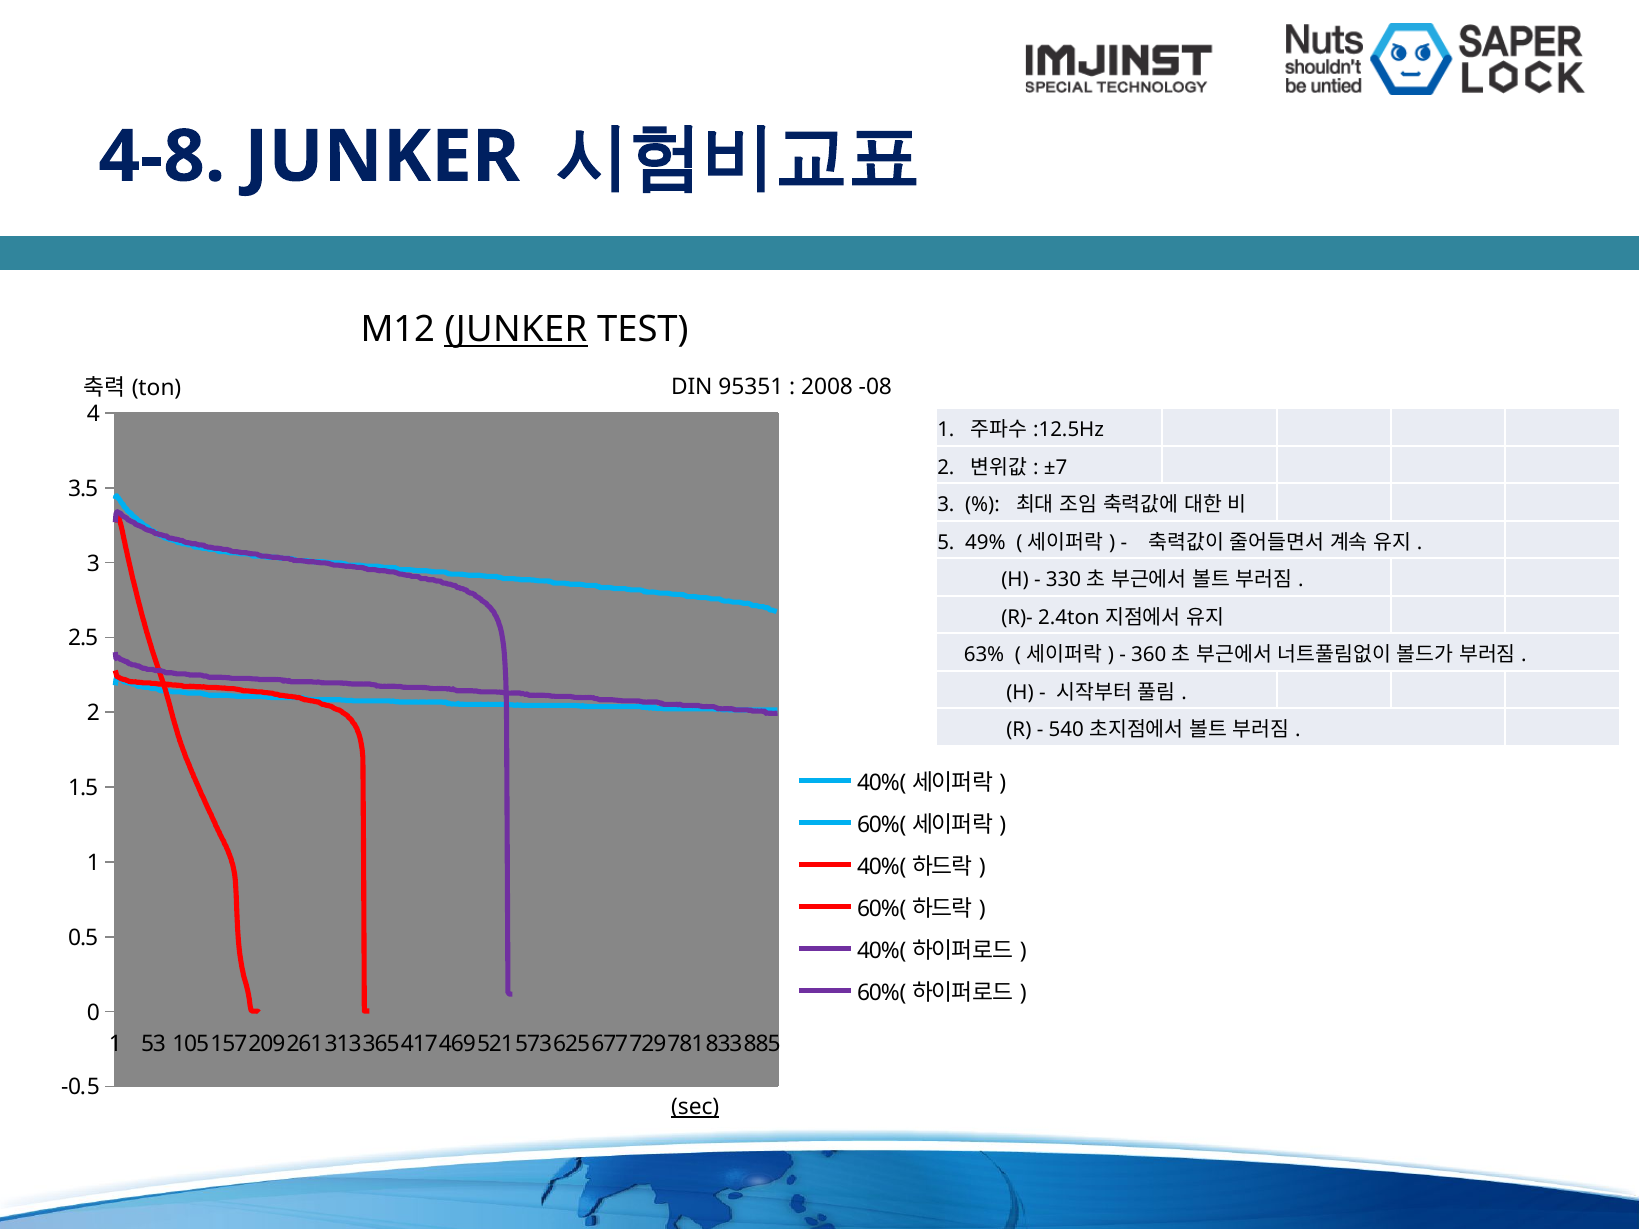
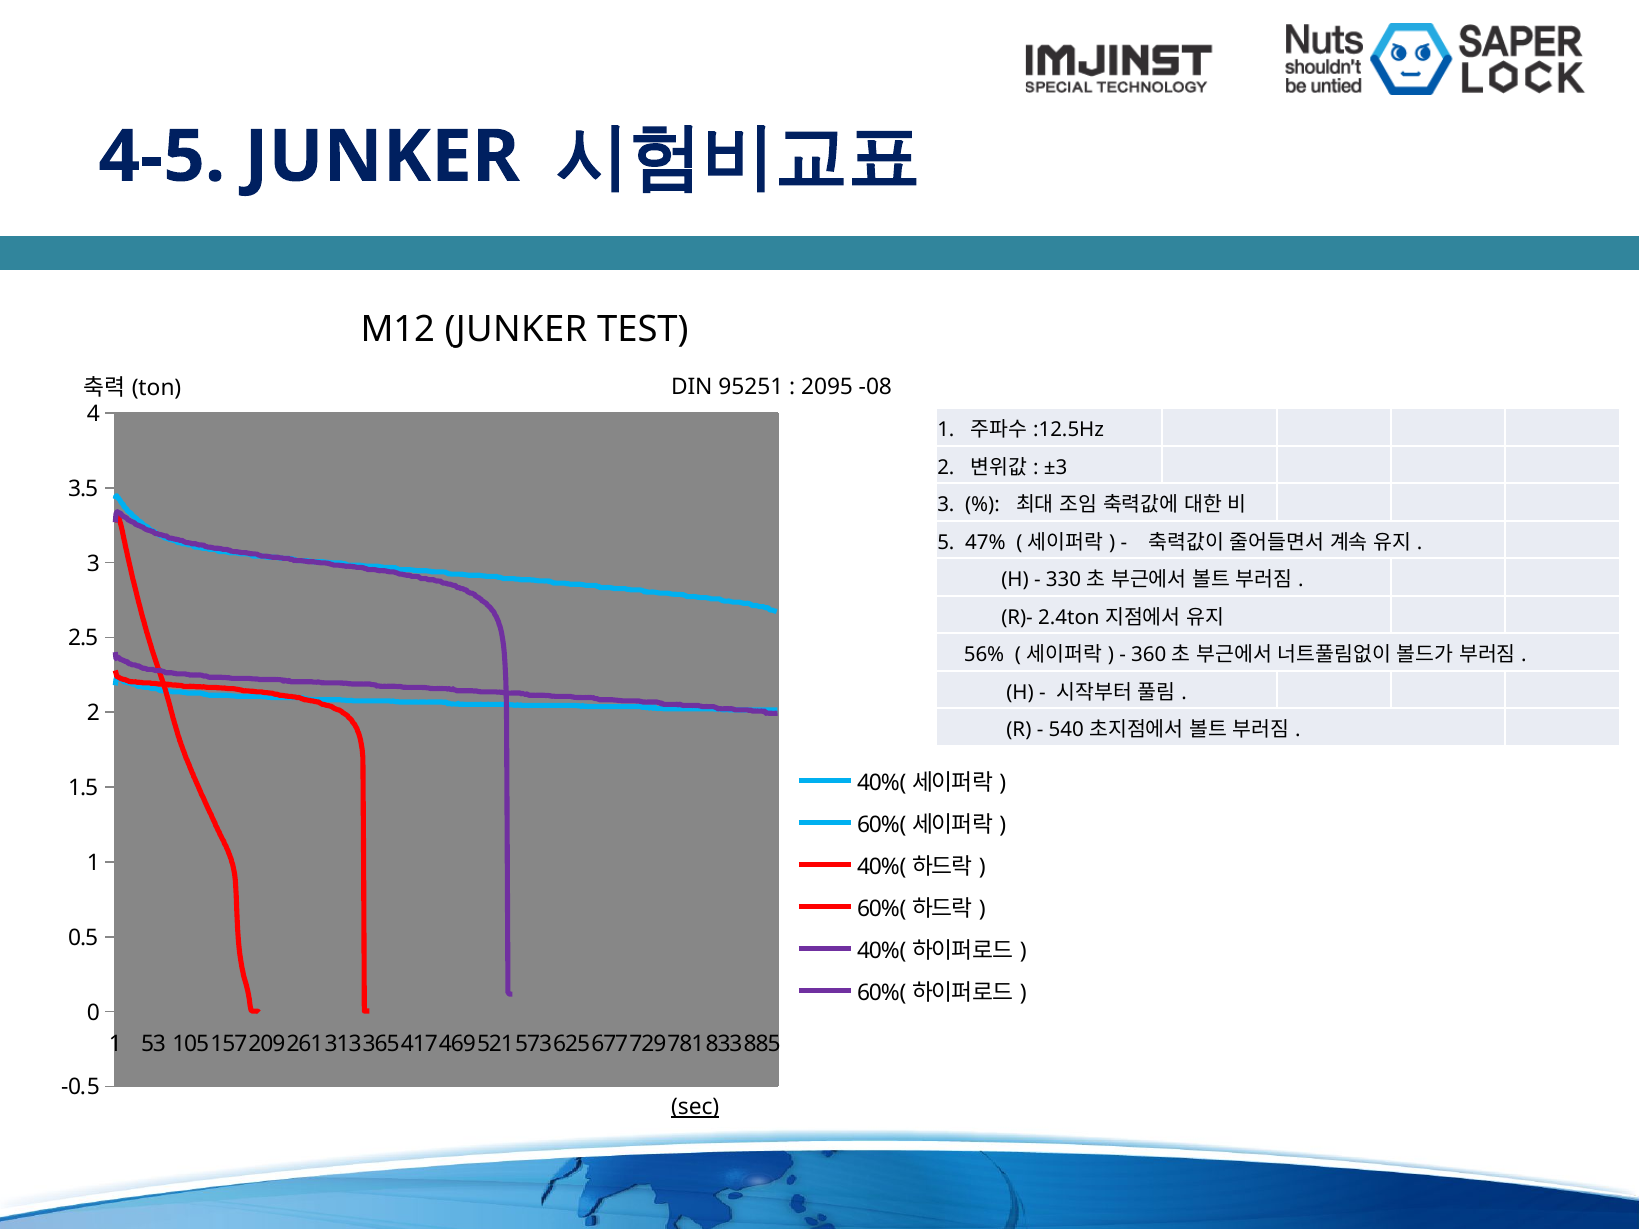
4-8: 4-8 -> 4-5
JUNKER at (516, 330) underline: present -> none
95351: 95351 -> 95251
2008: 2008 -> 2095
±7: ±7 -> ±3
49%: 49% -> 47%
63%: 63% -> 56%
